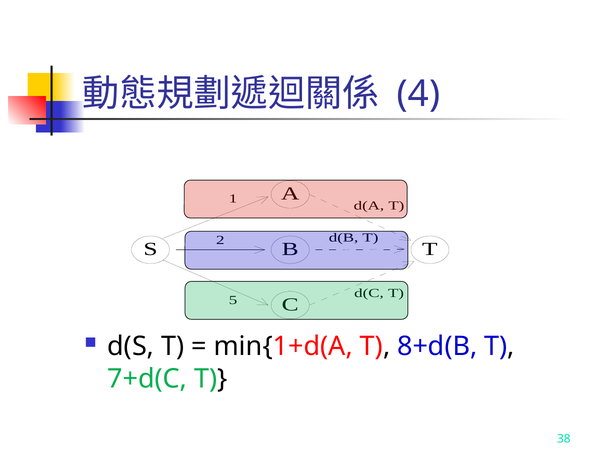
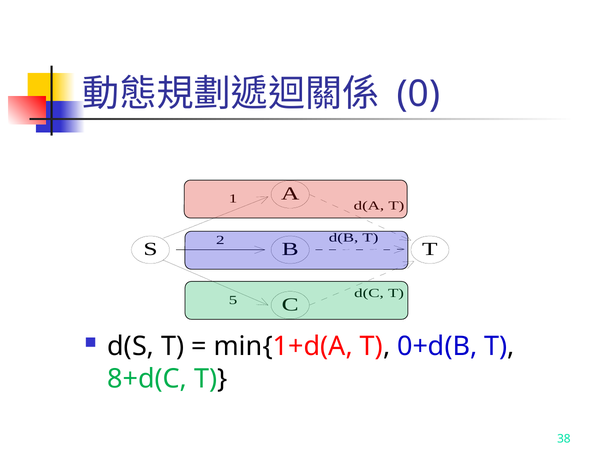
4: 4 -> 0
8+d(B: 8+d(B -> 0+d(B
7+d(C: 7+d(C -> 8+d(C
